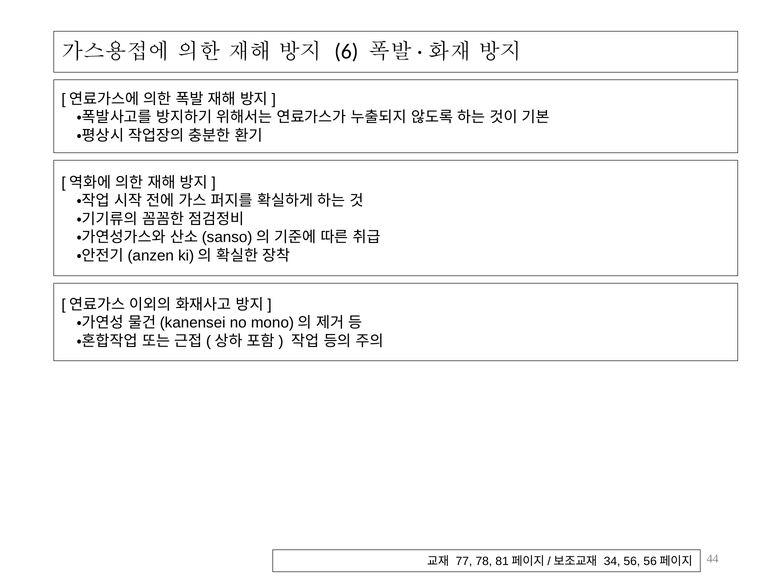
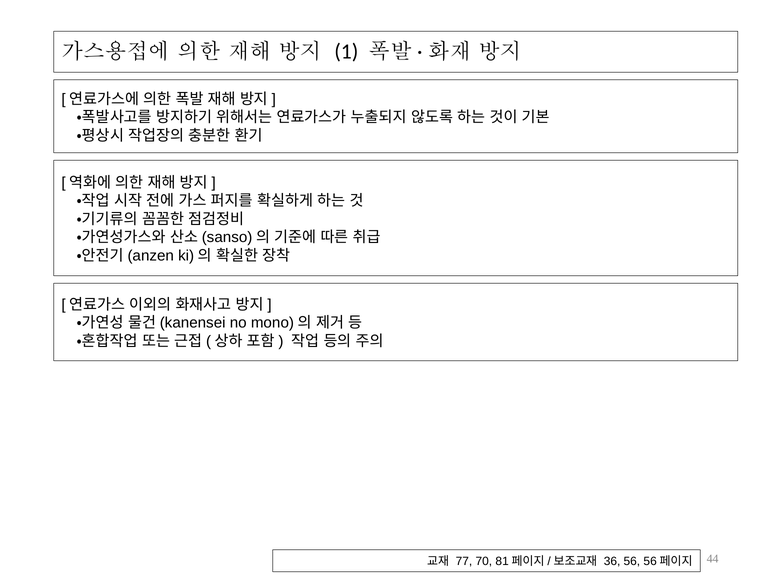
6: 6 -> 1
78: 78 -> 70
34: 34 -> 36
